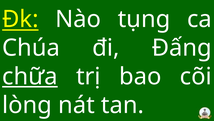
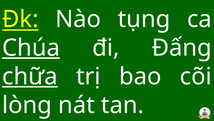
Chúa underline: none -> present
